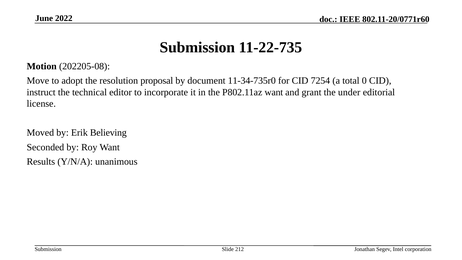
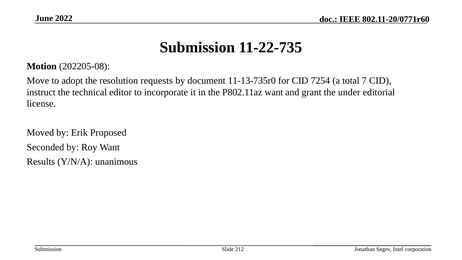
proposal: proposal -> requests
11-34-735r0: 11-34-735r0 -> 11-13-735r0
0: 0 -> 7
Believing: Believing -> Proposed
